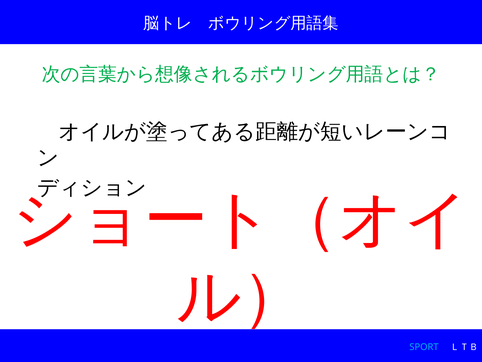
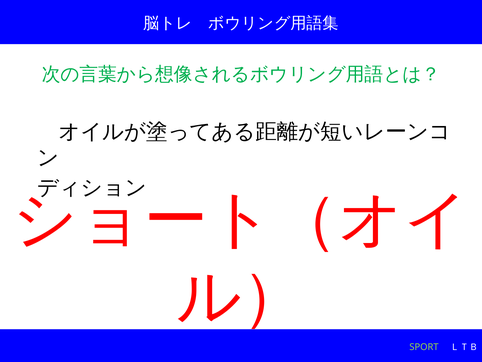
SPORT colour: light blue -> light green
